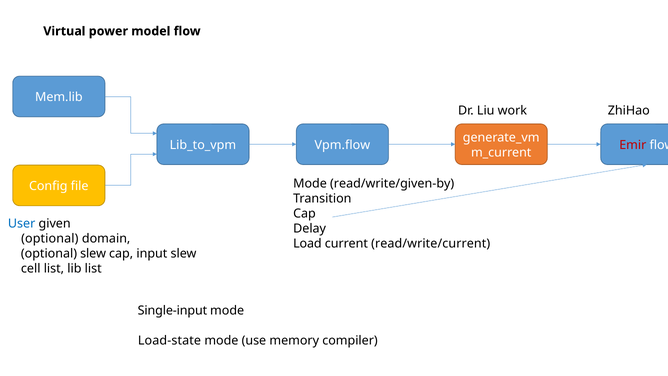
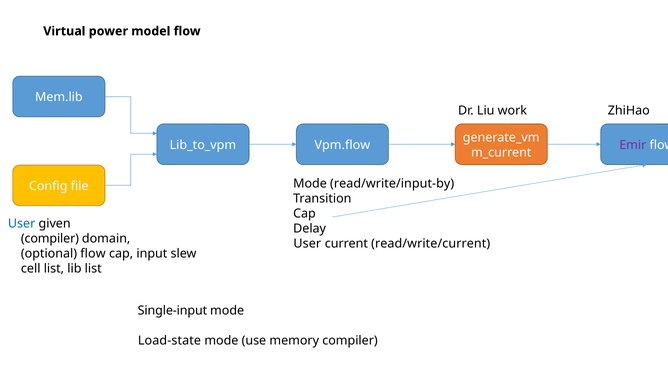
Emir colour: red -> purple
read/write/given-by: read/write/given-by -> read/write/input-by
optional at (50, 239): optional -> compiler
Load at (307, 244): Load -> User
optional slew: slew -> flow
